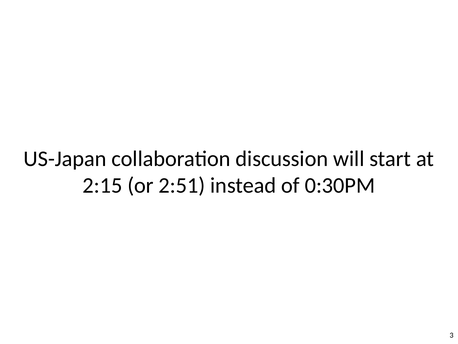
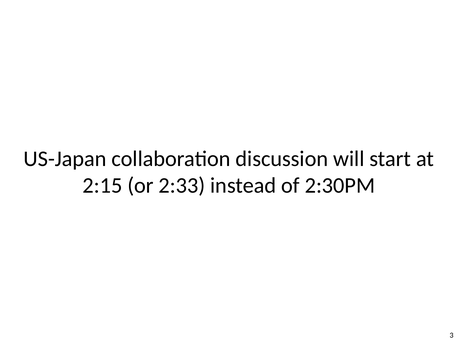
2:51: 2:51 -> 2:33
0:30PM: 0:30PM -> 2:30PM
